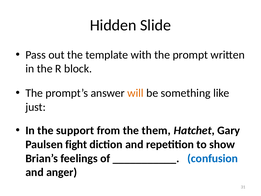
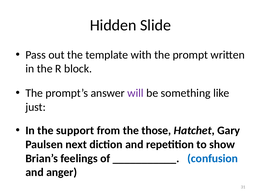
will colour: orange -> purple
them: them -> those
fight: fight -> next
